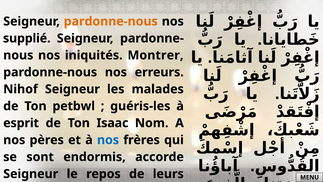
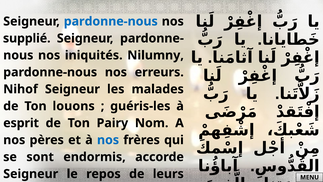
pardonne-nous at (111, 21) colour: orange -> blue
Montrer: Montrer -> Nilumny
petbwl: petbwl -> louons
Isaac: Isaac -> Pairy
